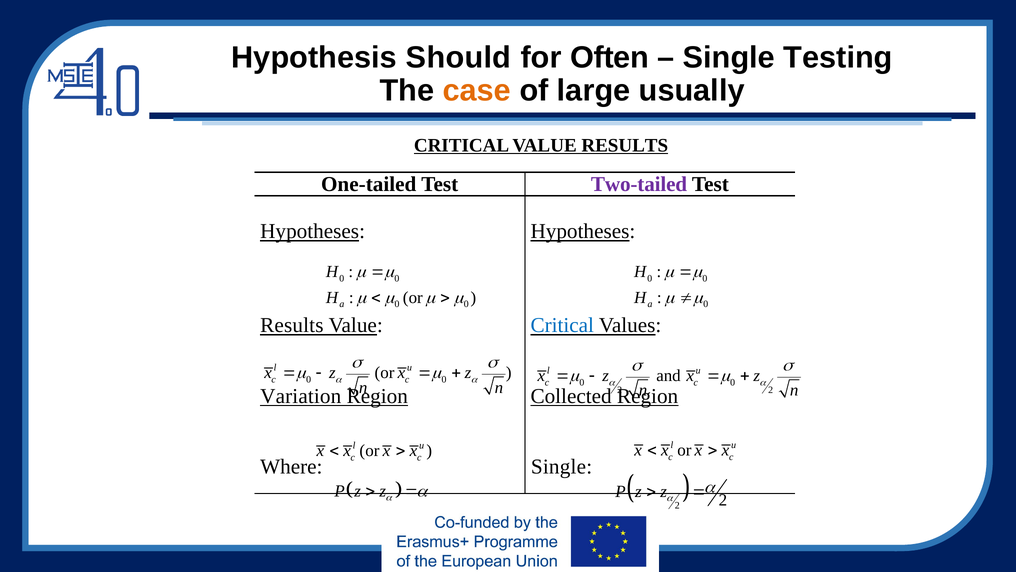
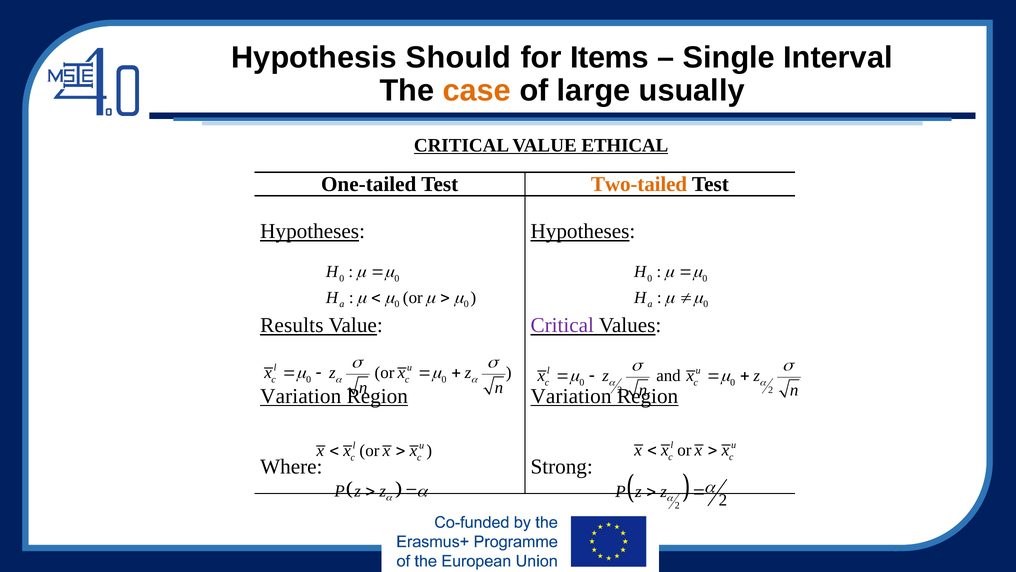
Often: Often -> Items
Testing: Testing -> Interval
VALUE RESULTS: RESULTS -> ETHICAL
Two-tailed colour: purple -> orange
Critical at (562, 325) colour: blue -> purple
Collected at (571, 396): Collected -> Variation
Where Single: Single -> Strong
